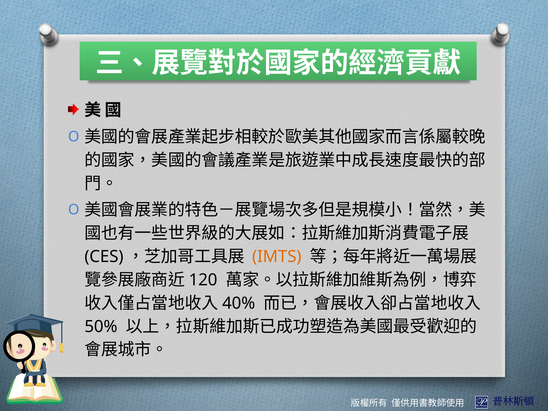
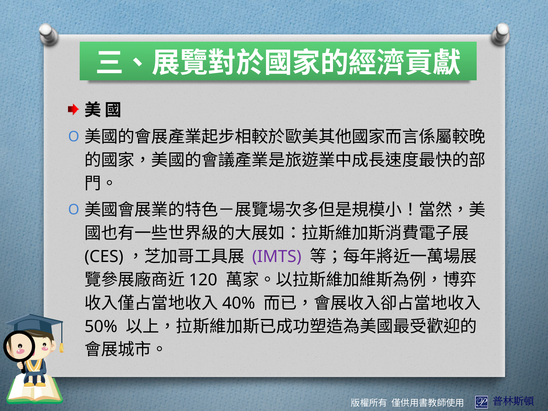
IMTS colour: orange -> purple
